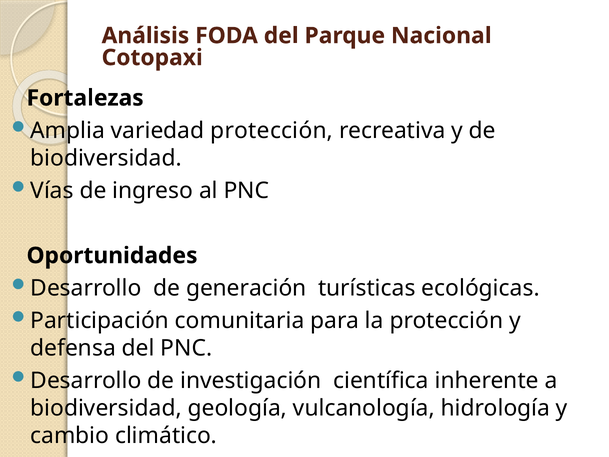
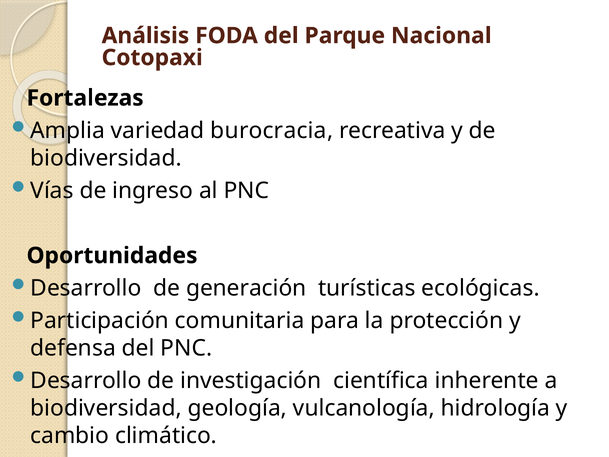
variedad protección: protección -> burocracia
